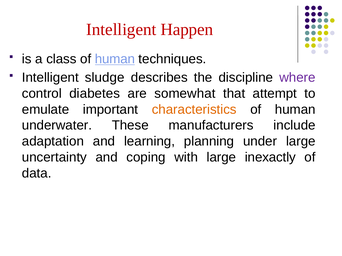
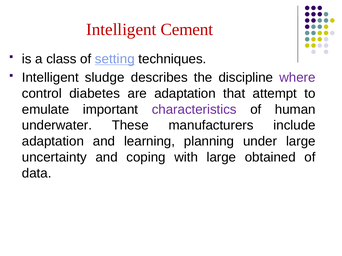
Happen: Happen -> Cement
class of human: human -> setting
are somewhat: somewhat -> adaptation
characteristics colour: orange -> purple
inexactly: inexactly -> obtained
